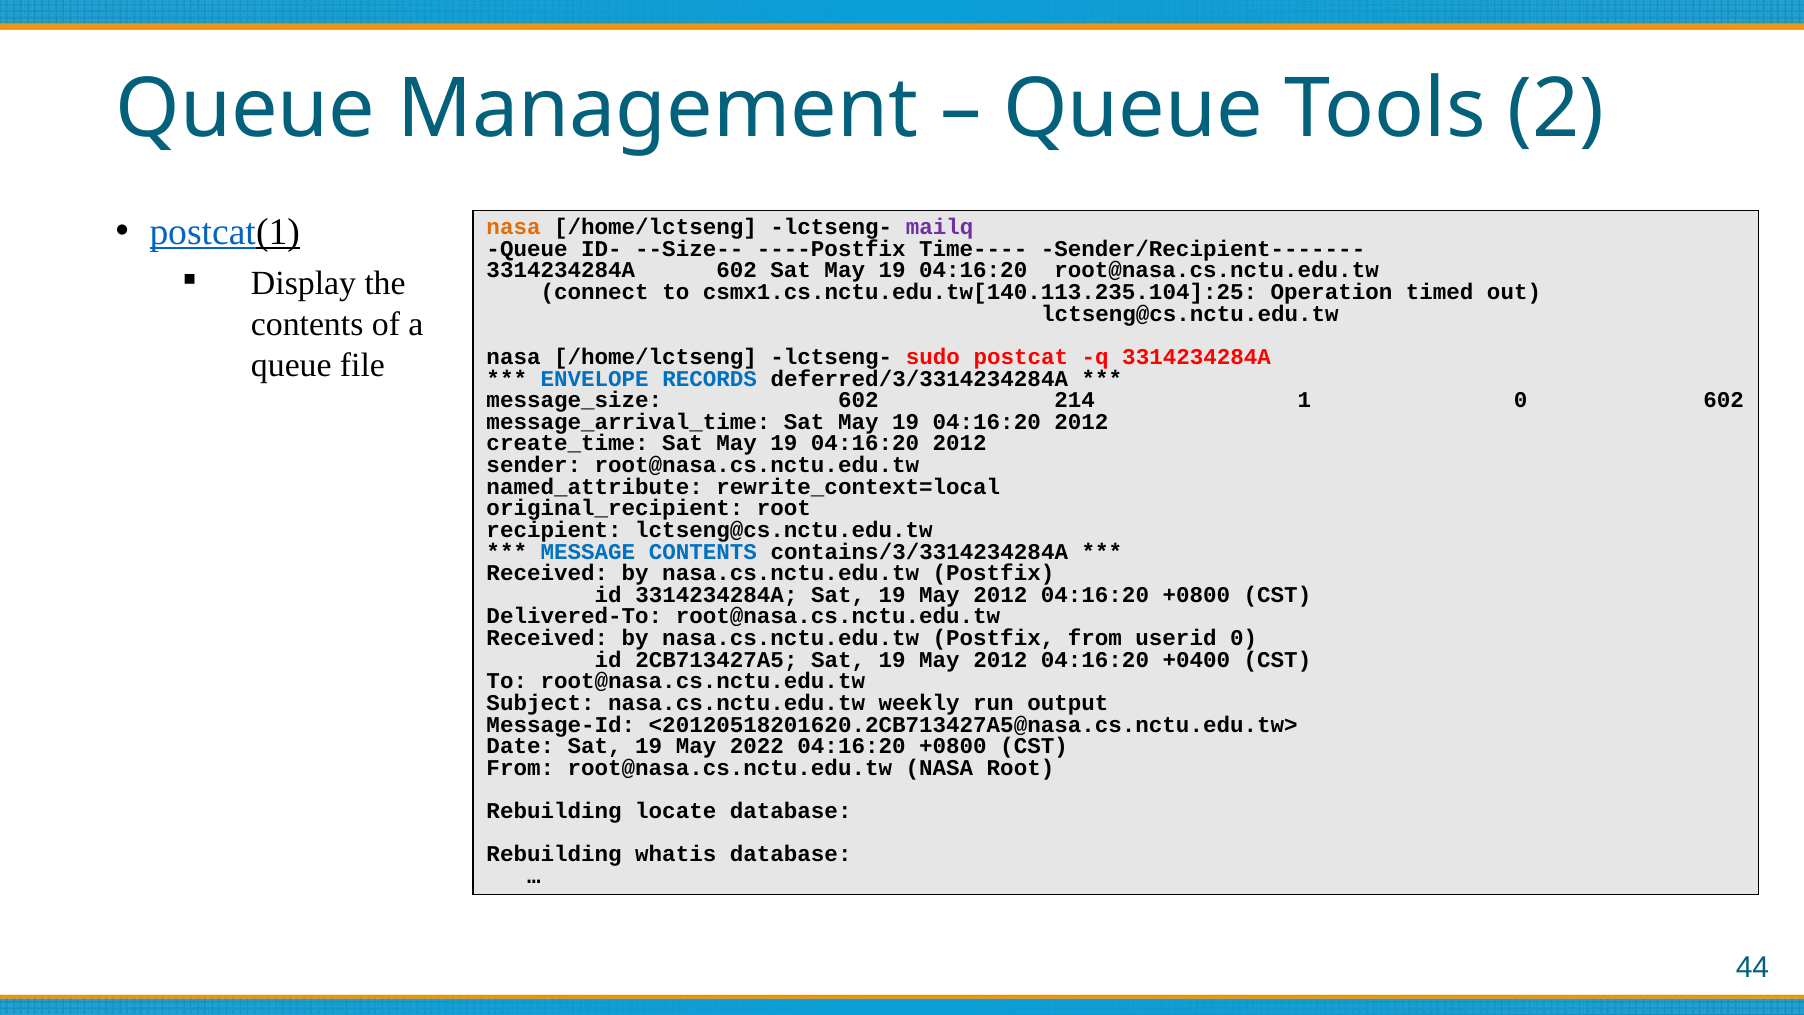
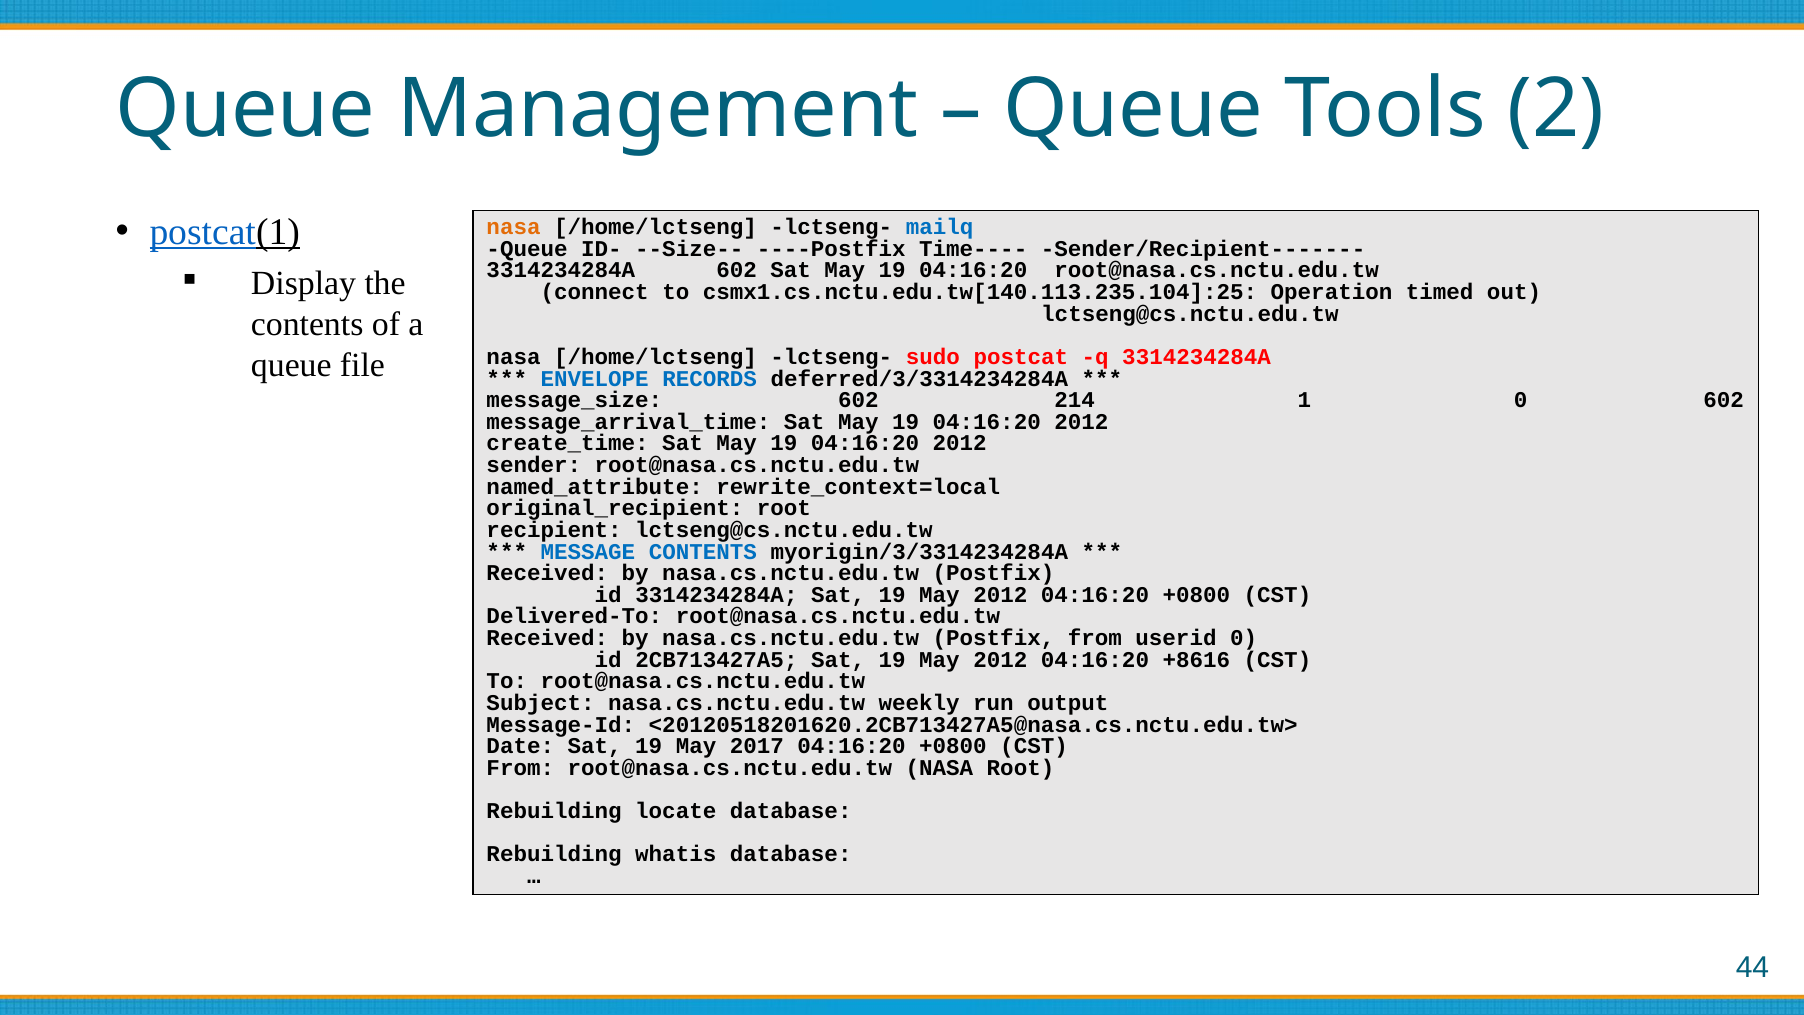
mailq colour: purple -> blue
contains/3/3314234284A: contains/3/3314234284A -> myorigin/3/3314234284A
+0400: +0400 -> +8616
2022: 2022 -> 2017
